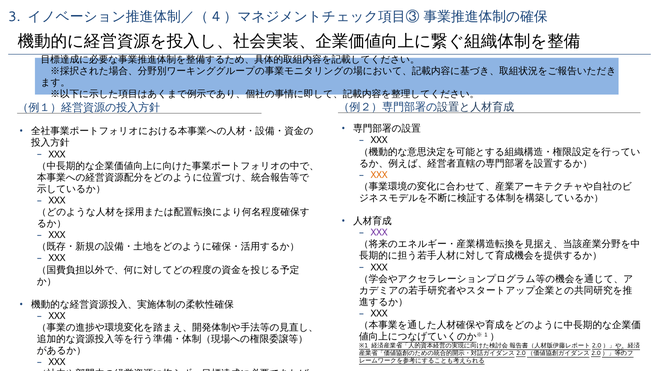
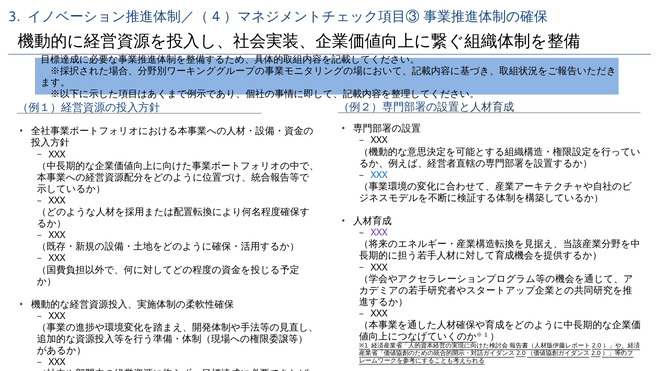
XXX at (379, 175) colour: orange -> blue
